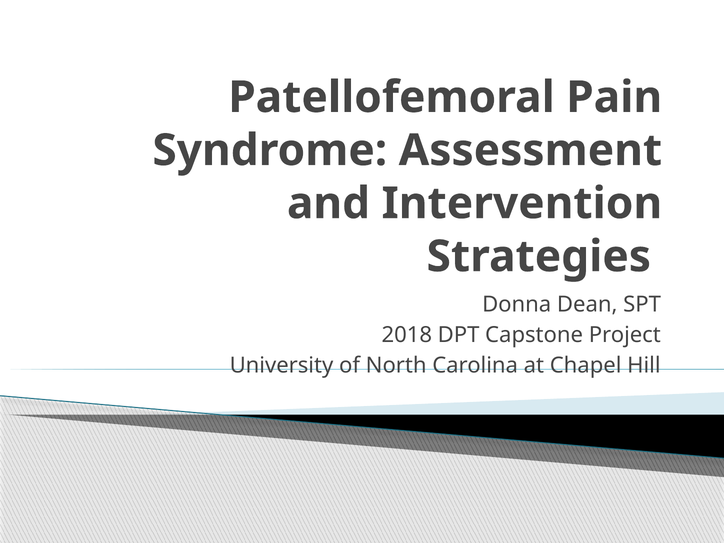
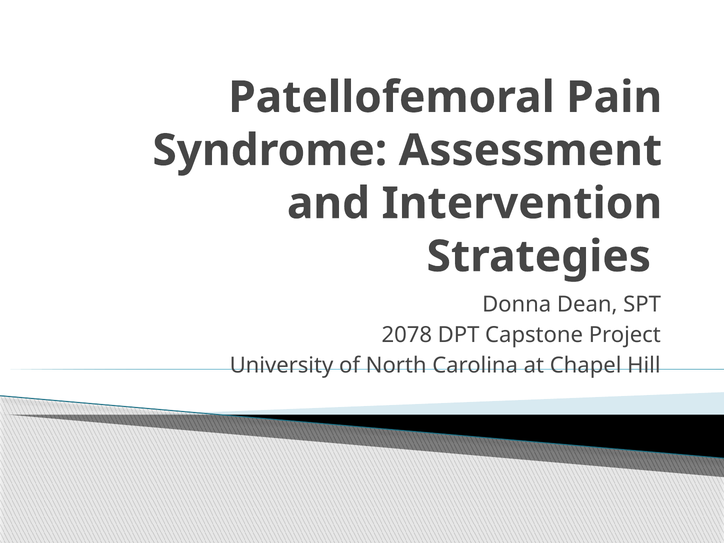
2018: 2018 -> 2078
